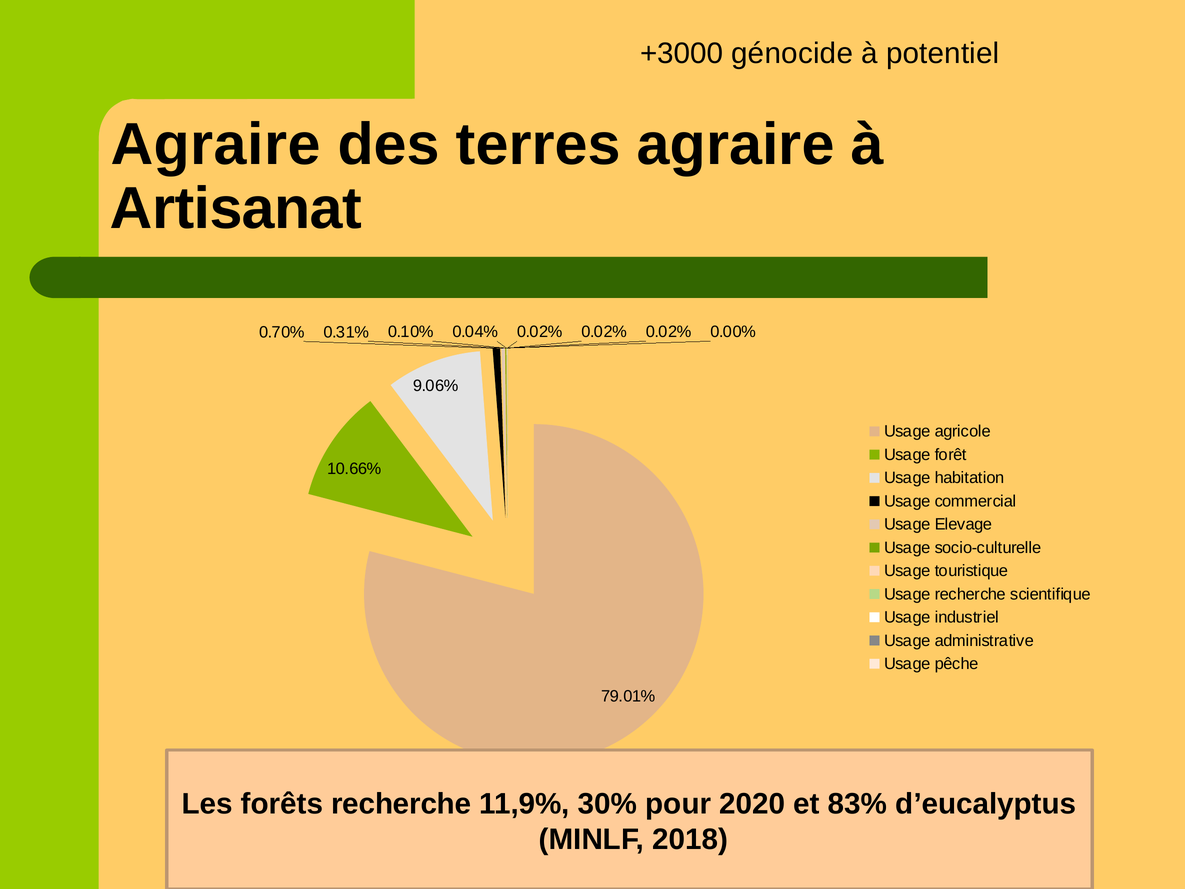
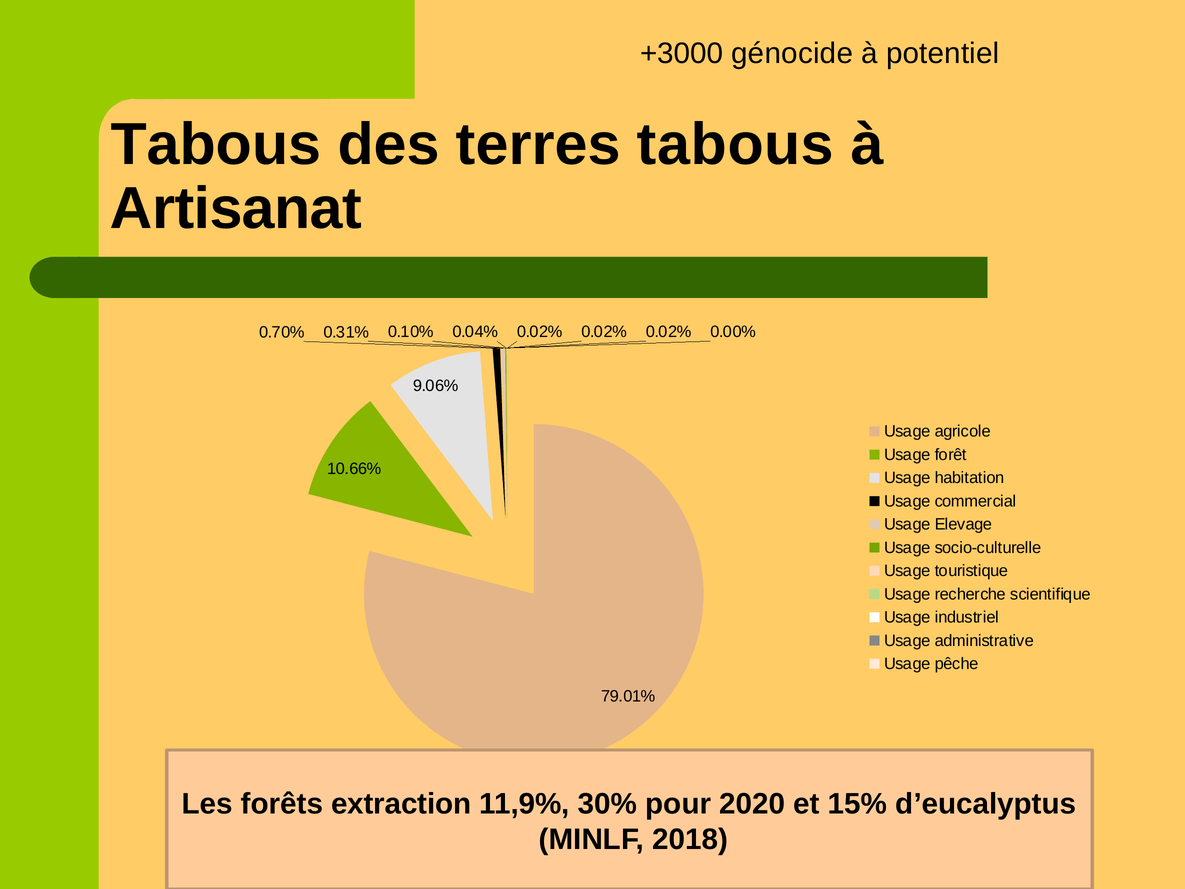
Agraire at (216, 145): Agraire -> Tabous
terres agraire: agraire -> tabous
forêts recherche: recherche -> extraction
83%: 83% -> 15%
